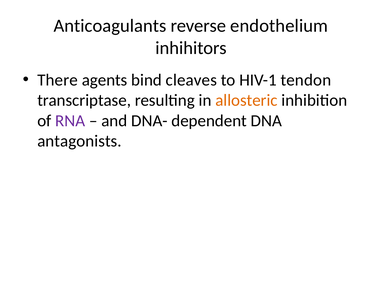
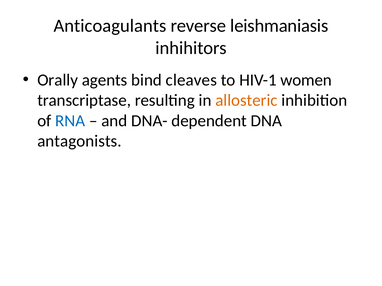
endothelium: endothelium -> leishmaniasis
There: There -> Orally
tendon: tendon -> women
RNA colour: purple -> blue
